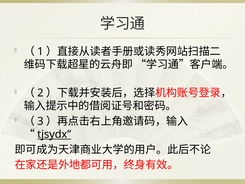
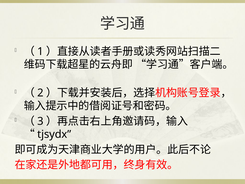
tjsydx underline: present -> none
